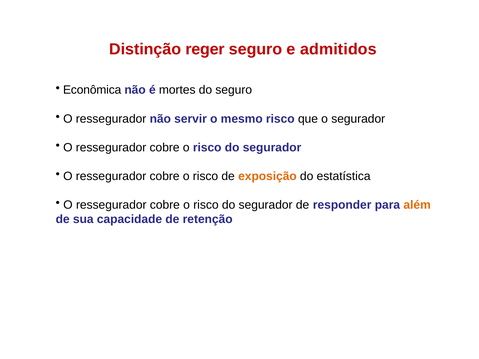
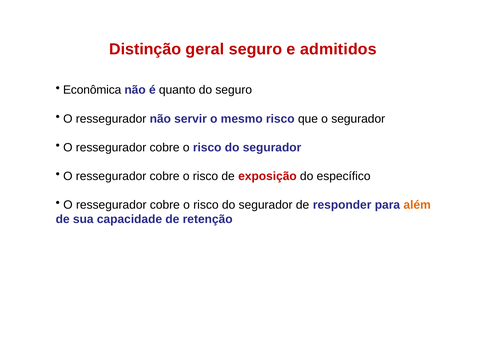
reger: reger -> geral
mortes: mortes -> quanto
exposição colour: orange -> red
estatística: estatística -> específico
